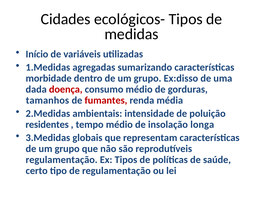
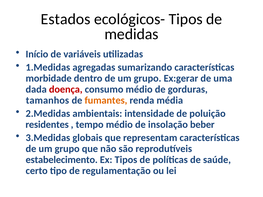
Cidades: Cidades -> Estados
Ex:disso: Ex:disso -> Ex:gerar
fumantes colour: red -> orange
longa: longa -> beber
regulamentação at (62, 160): regulamentação -> estabelecimento
